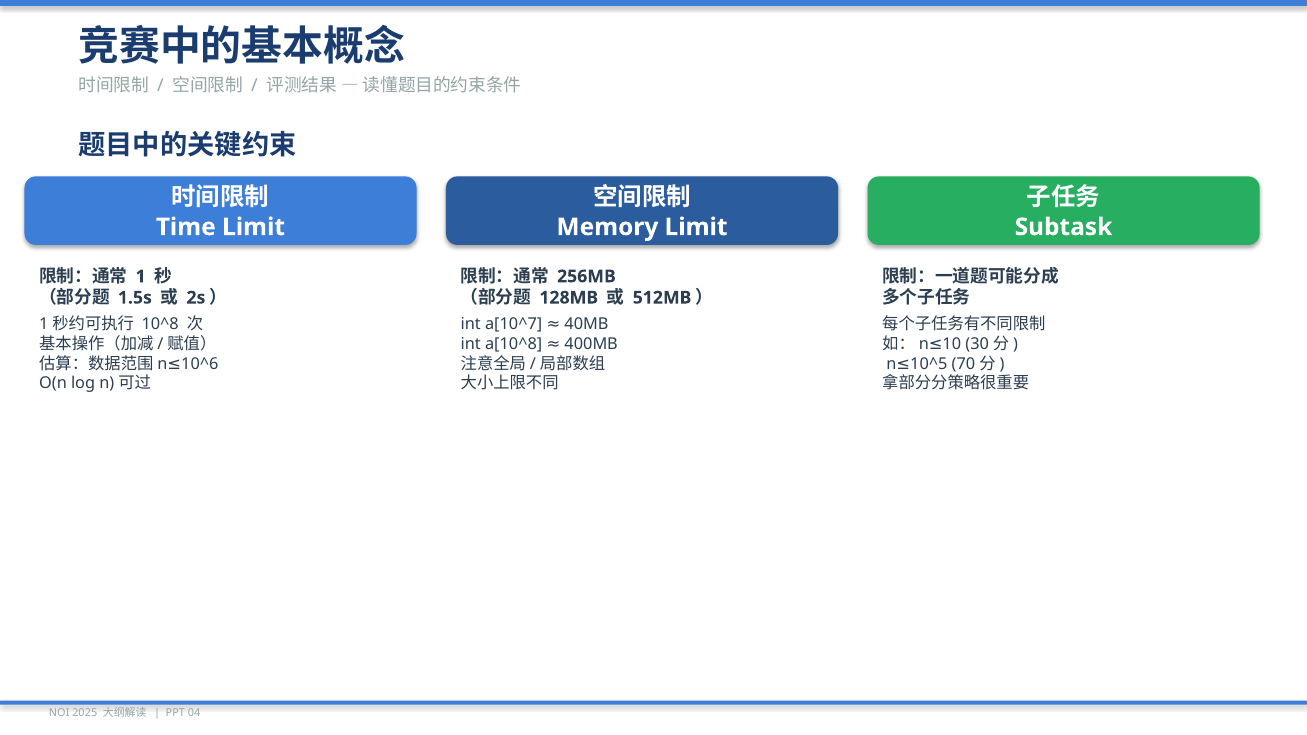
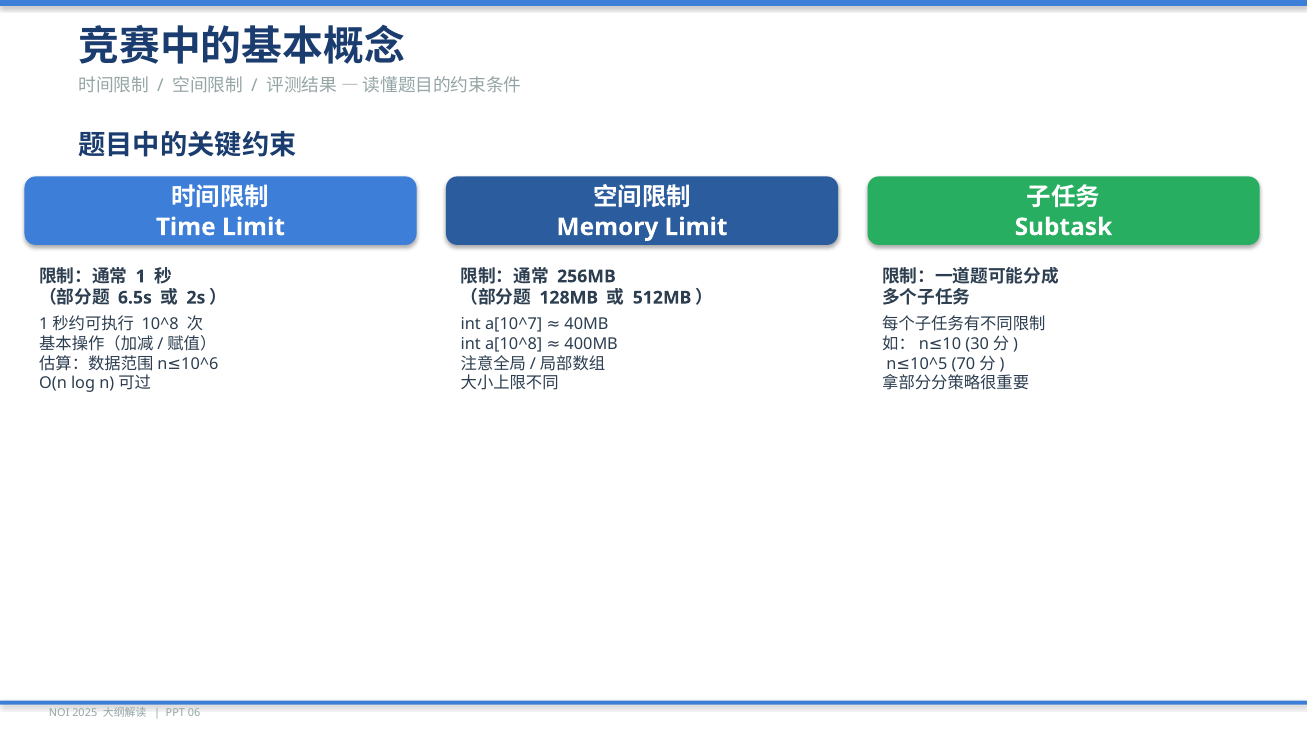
1.5s: 1.5s -> 6.5s
04: 04 -> 06
